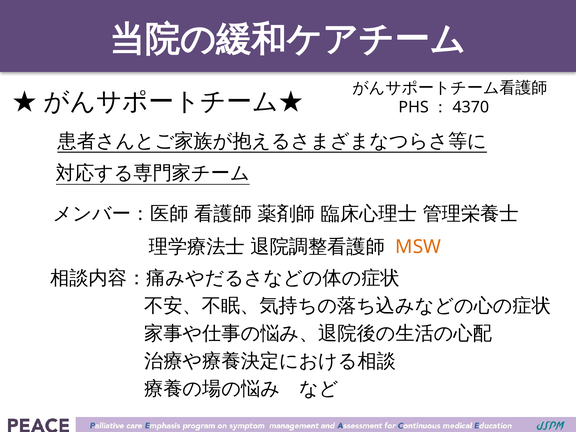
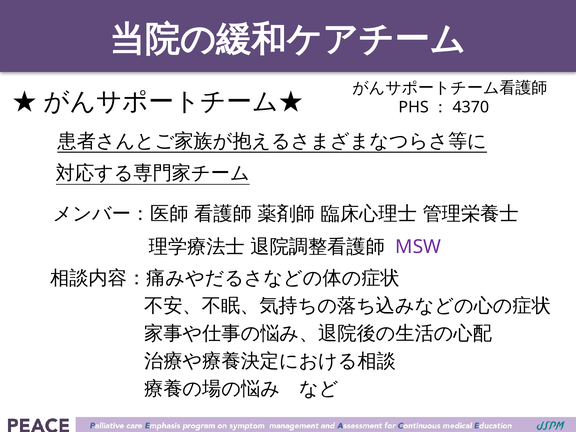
MSW colour: orange -> purple
